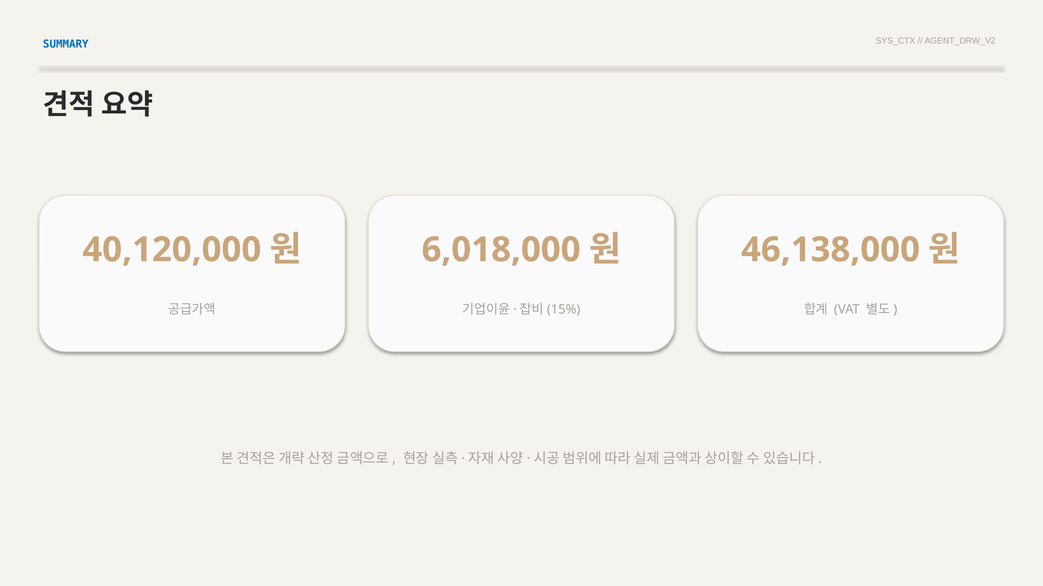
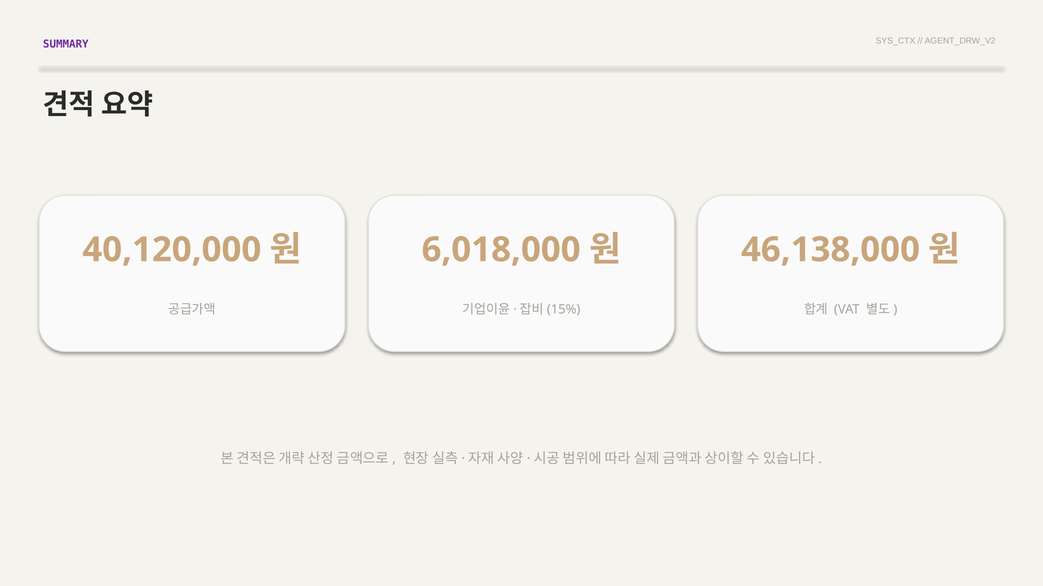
SUMMARY colour: blue -> purple
